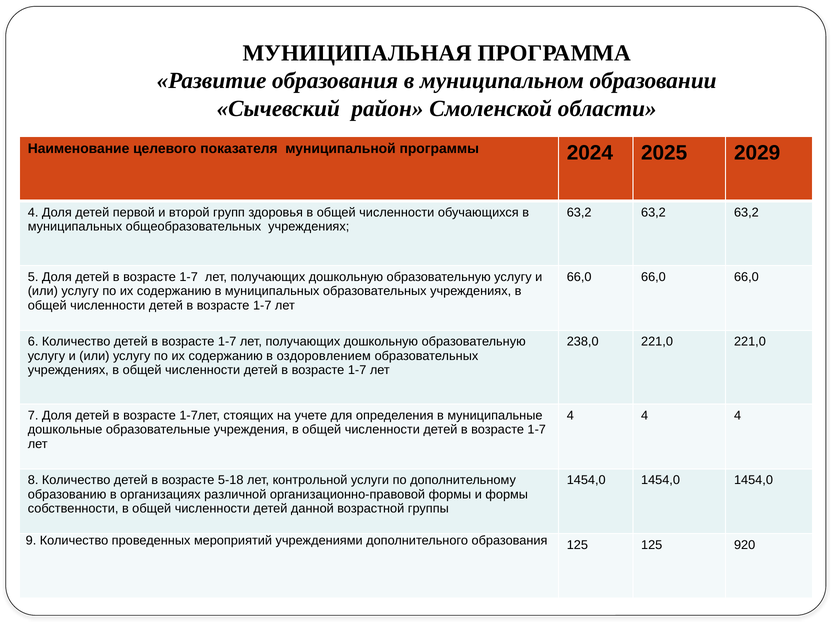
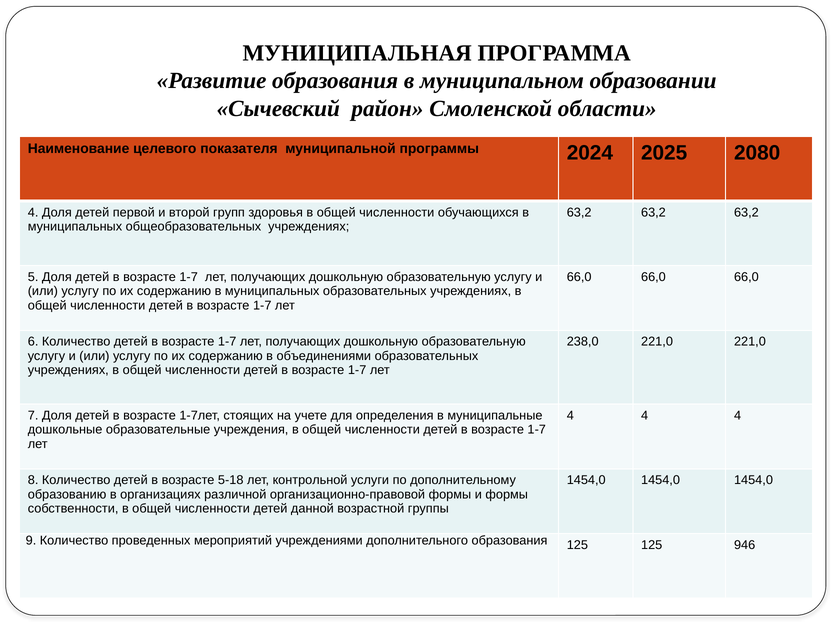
2029: 2029 -> 2080
оздоровлением: оздоровлением -> объединениями
920: 920 -> 946
